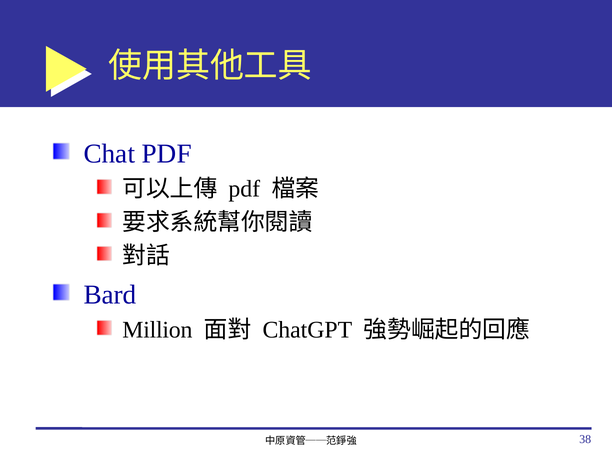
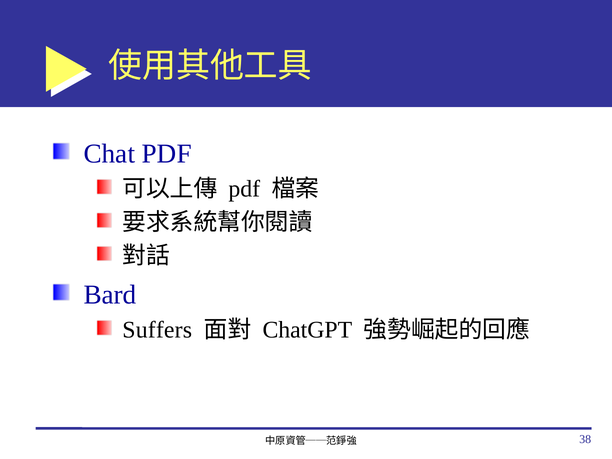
Million: Million -> Suffers
